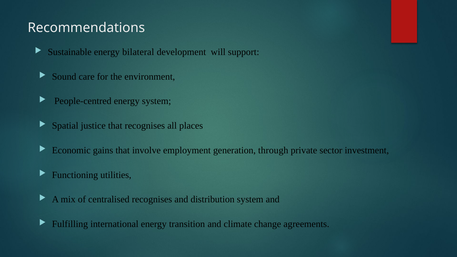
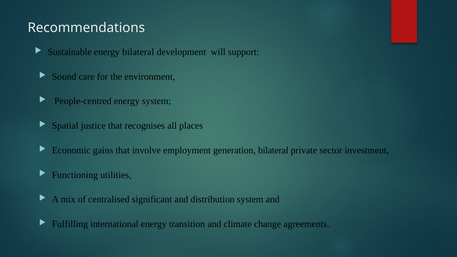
generation through: through -> bilateral
centralised recognises: recognises -> significant
